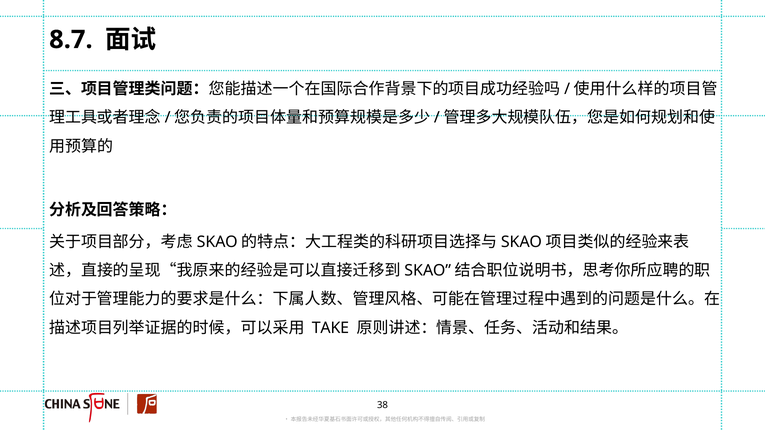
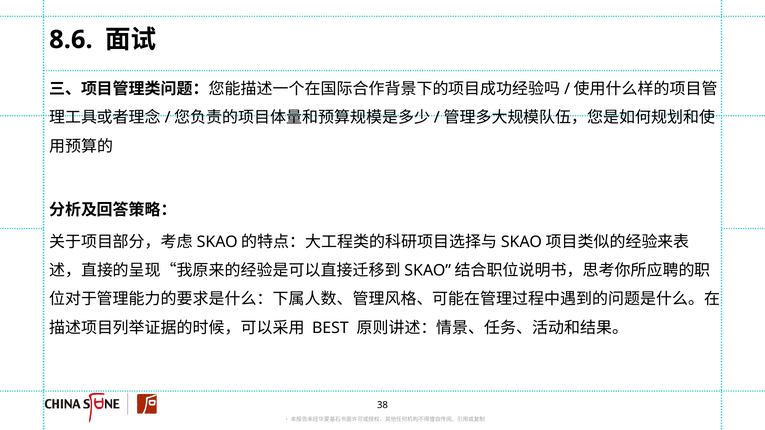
8.7: 8.7 -> 8.6
TAKE: TAKE -> BEST
